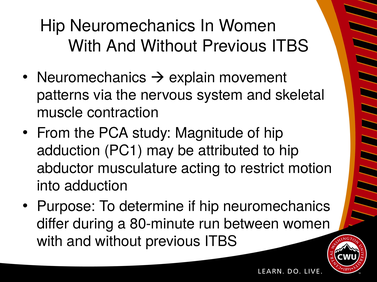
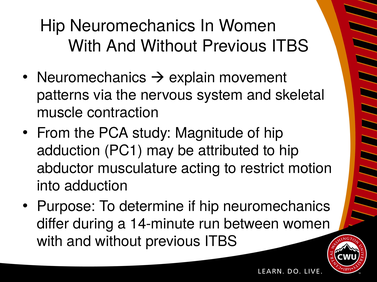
80-minute: 80-minute -> 14-minute
